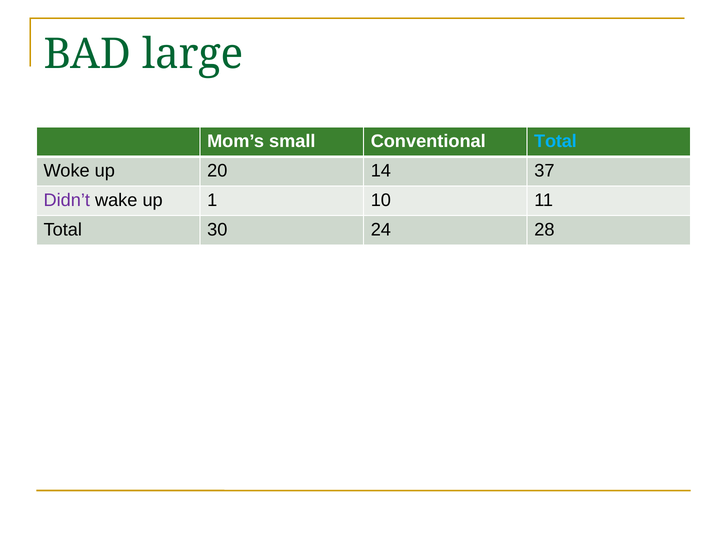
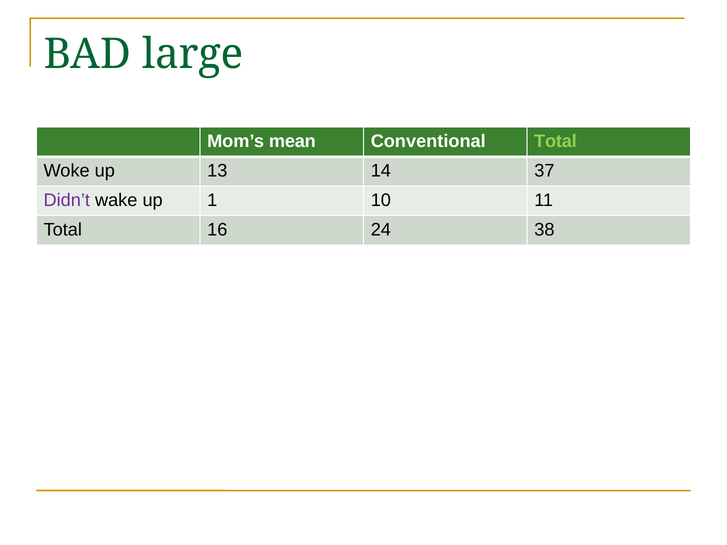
small: small -> mean
Total at (555, 141) colour: light blue -> light green
20: 20 -> 13
30: 30 -> 16
28: 28 -> 38
